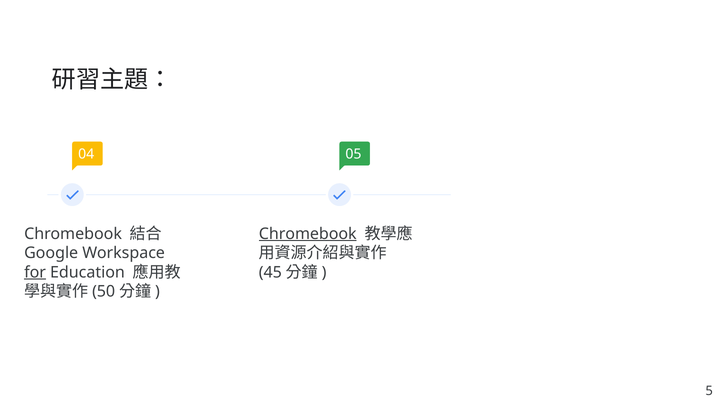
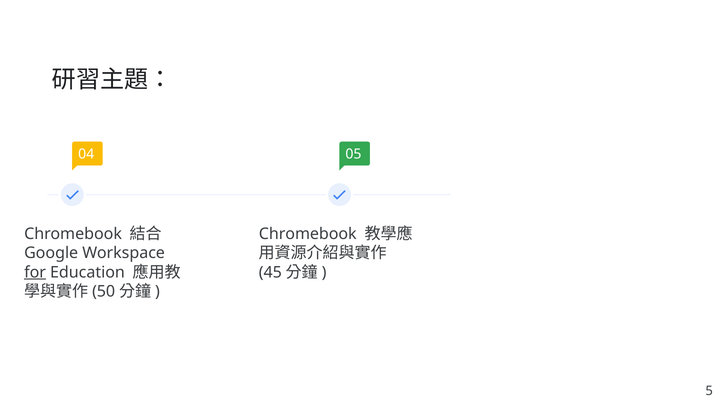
Chromebook at (308, 234) underline: present -> none
